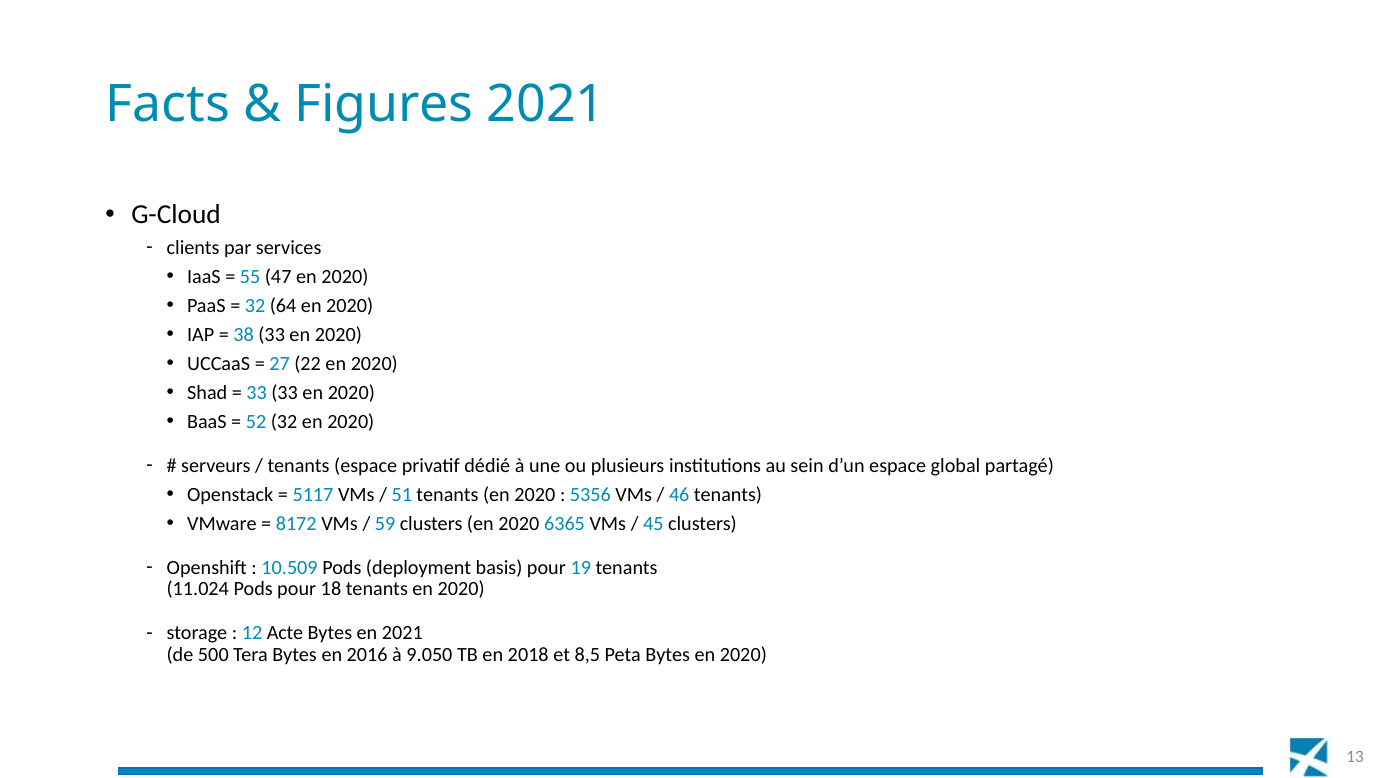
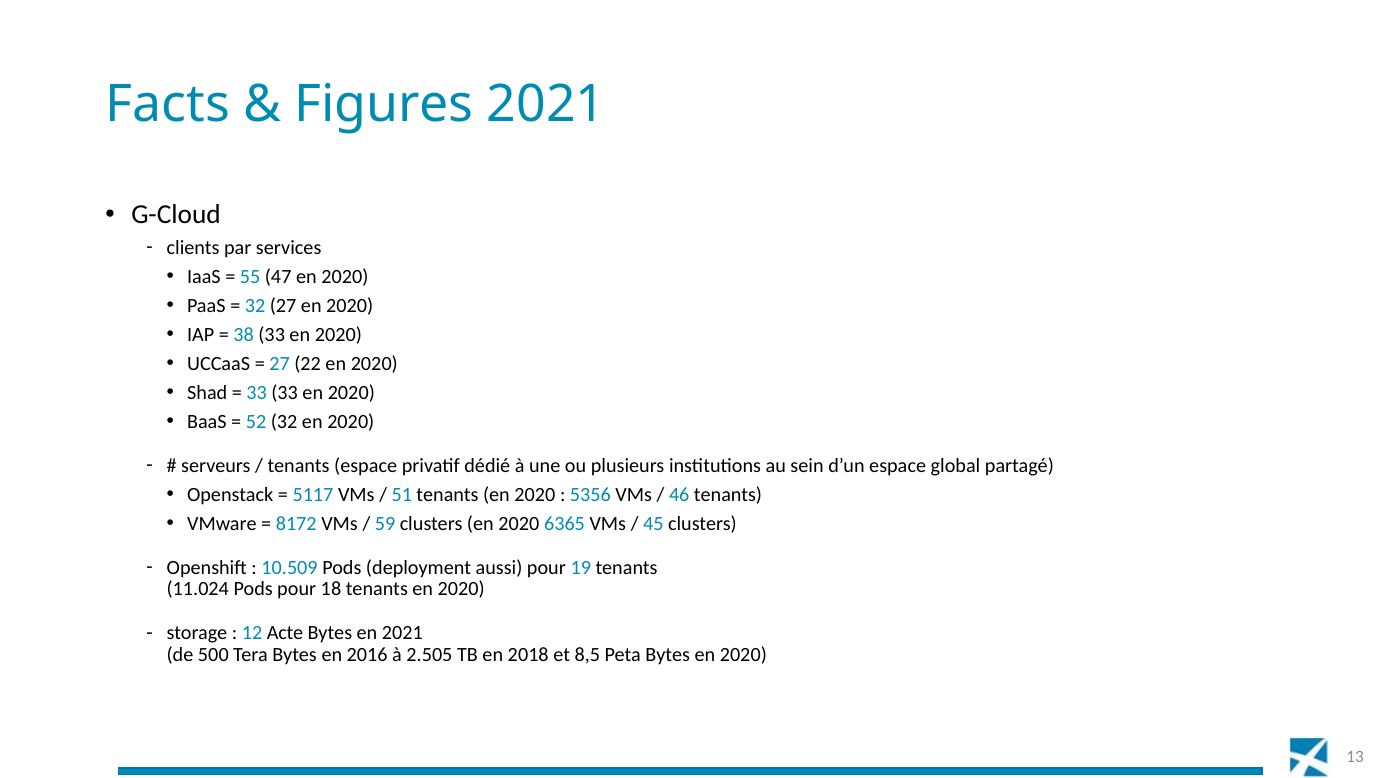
32 64: 64 -> 27
basis: basis -> aussi
9.050: 9.050 -> 2.505
